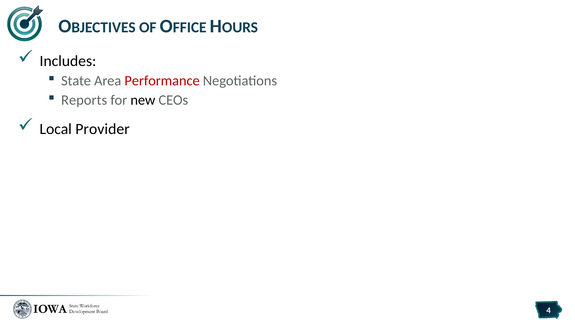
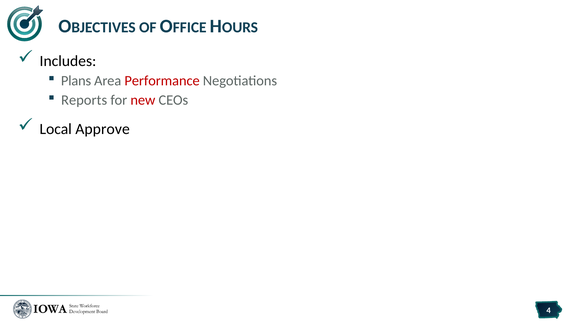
State: State -> Plans
new colour: black -> red
Provider: Provider -> Approve
